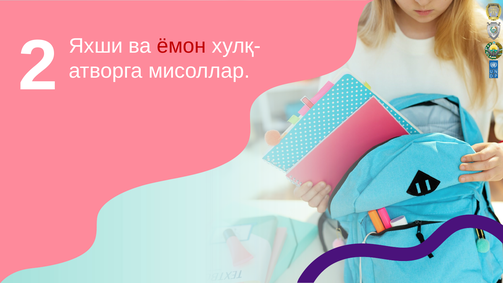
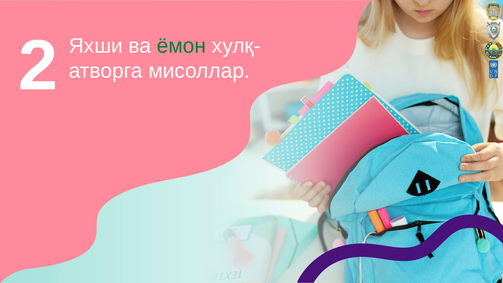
ёмон colour: red -> green
